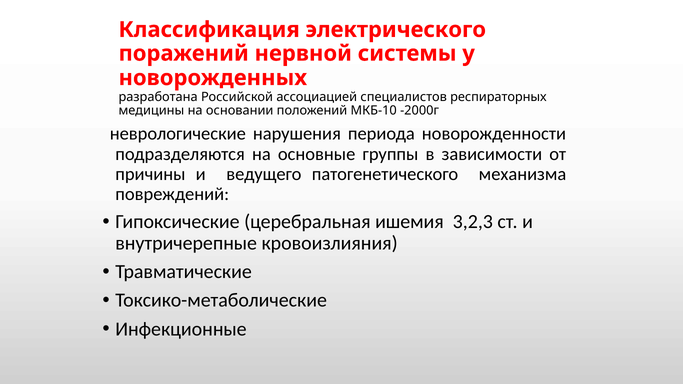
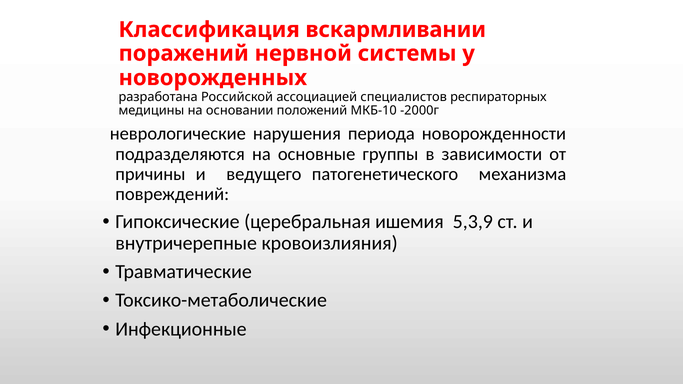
электрического: электрического -> вскармливании
3,2,3: 3,2,3 -> 5,3,9
